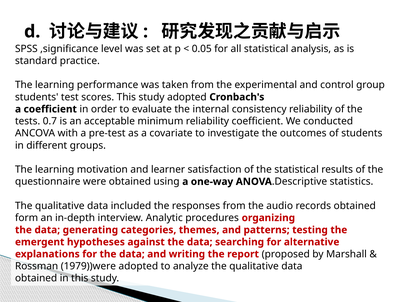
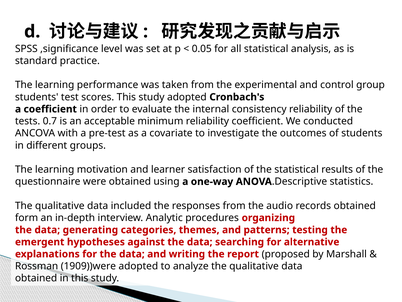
1979))were: 1979))were -> 1909))were
